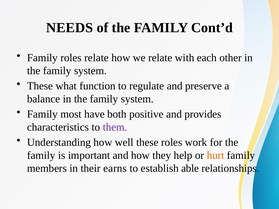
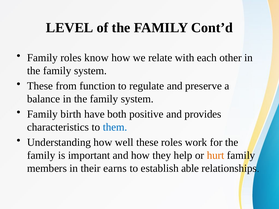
NEEDS: NEEDS -> LEVEL
roles relate: relate -> know
what: what -> from
most: most -> birth
them colour: purple -> blue
